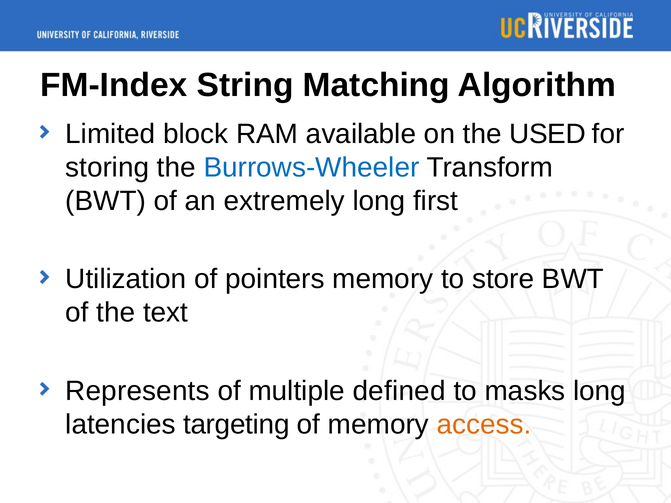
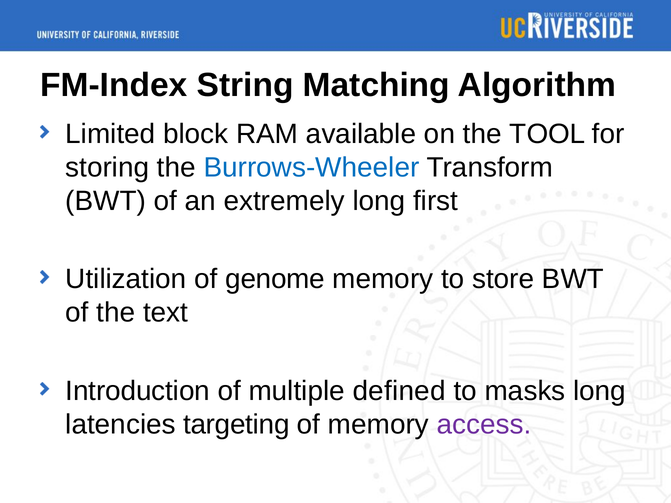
USED: USED -> TOOL
pointers: pointers -> genome
Represents: Represents -> Introduction
access colour: orange -> purple
